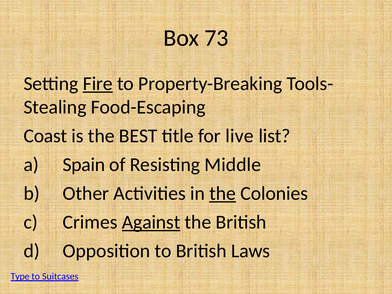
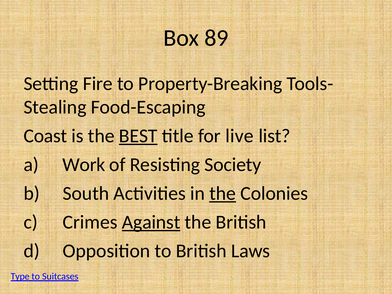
73: 73 -> 89
Fire underline: present -> none
BEST underline: none -> present
Spain: Spain -> Work
Middle: Middle -> Society
Other: Other -> South
